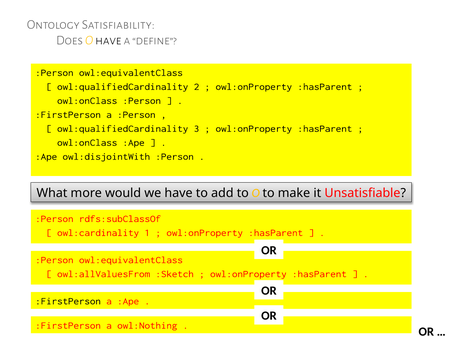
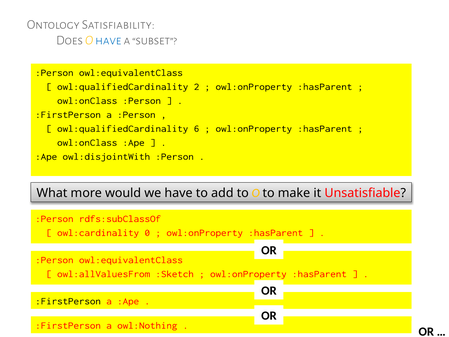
have at (108, 40) colour: black -> blue
define: define -> subset
3: 3 -> 6
1: 1 -> 0
